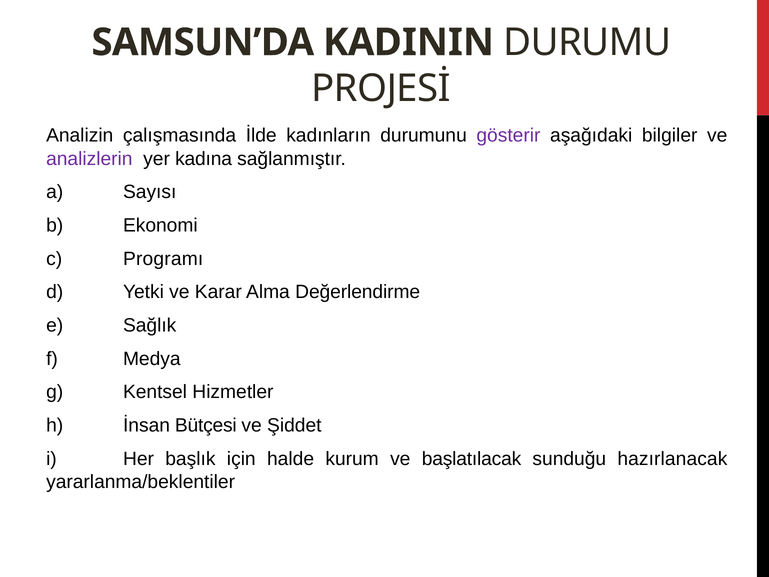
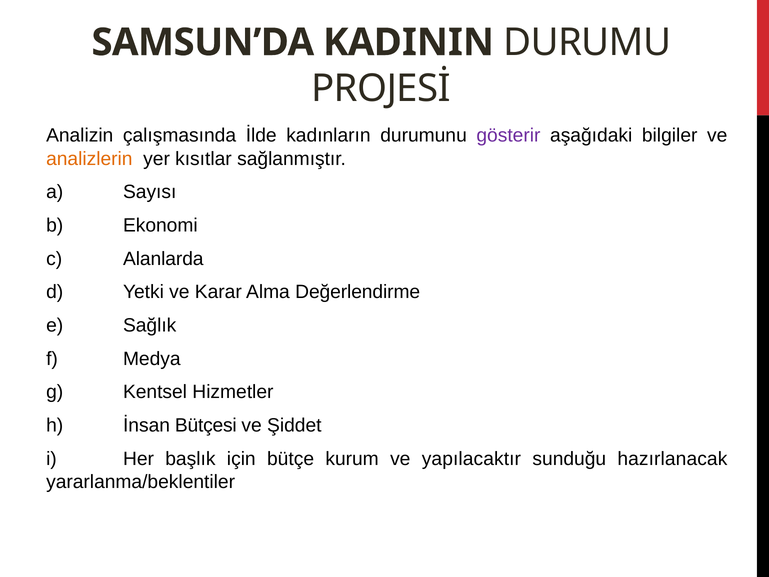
analizlerin colour: purple -> orange
kadına: kadına -> kısıtlar
Programı: Programı -> Alanlarda
halde: halde -> bütçe
başlatılacak: başlatılacak -> yapılacaktır
